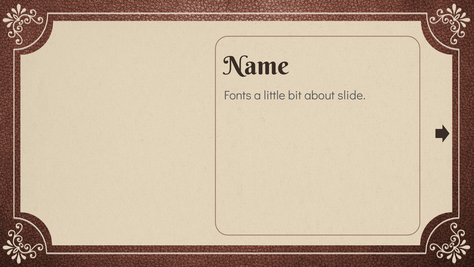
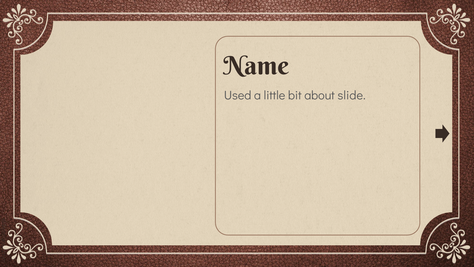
Fonts: Fonts -> Used
